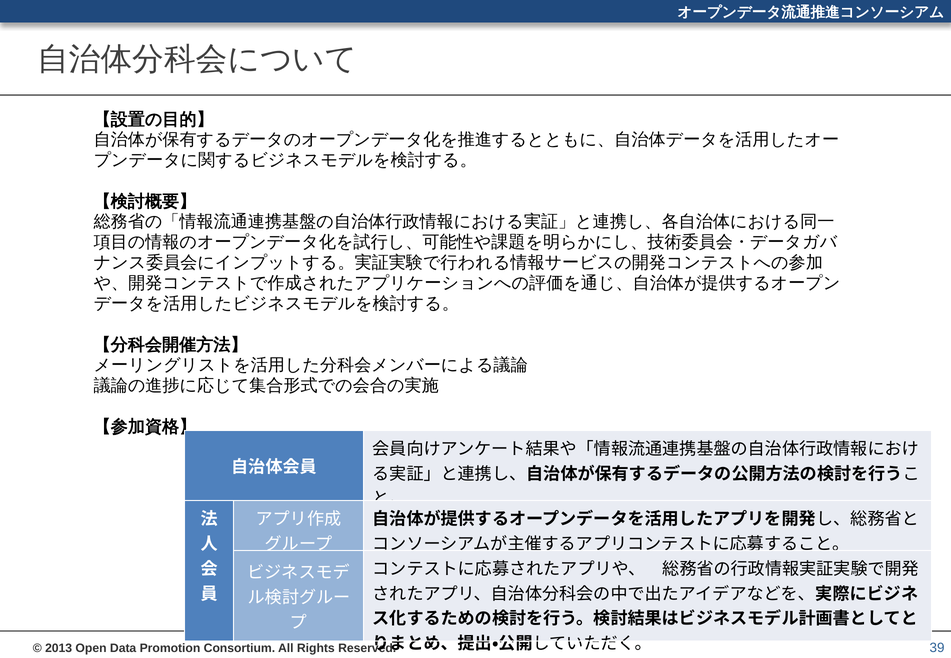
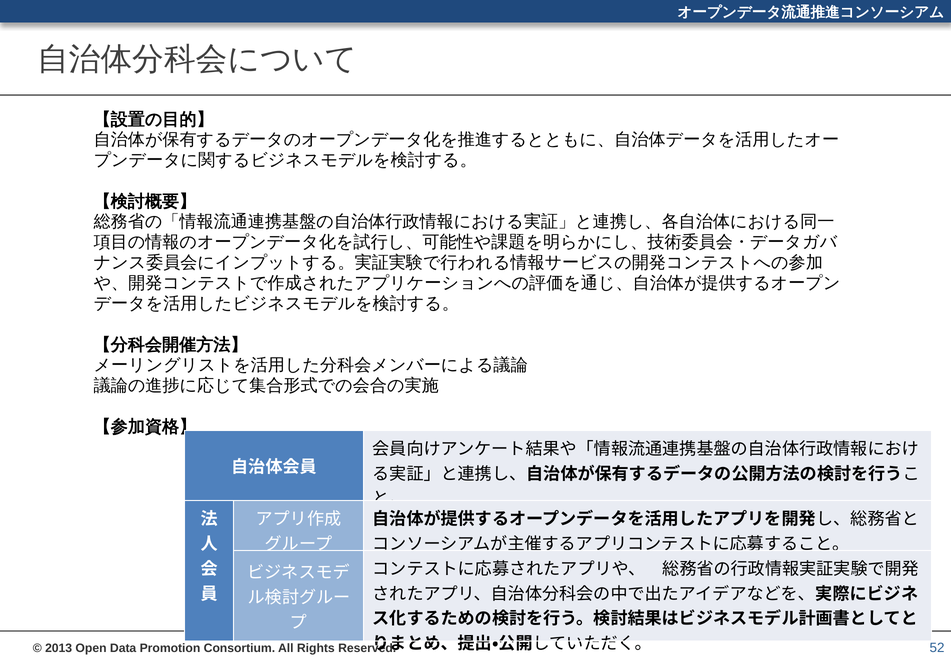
39: 39 -> 52
